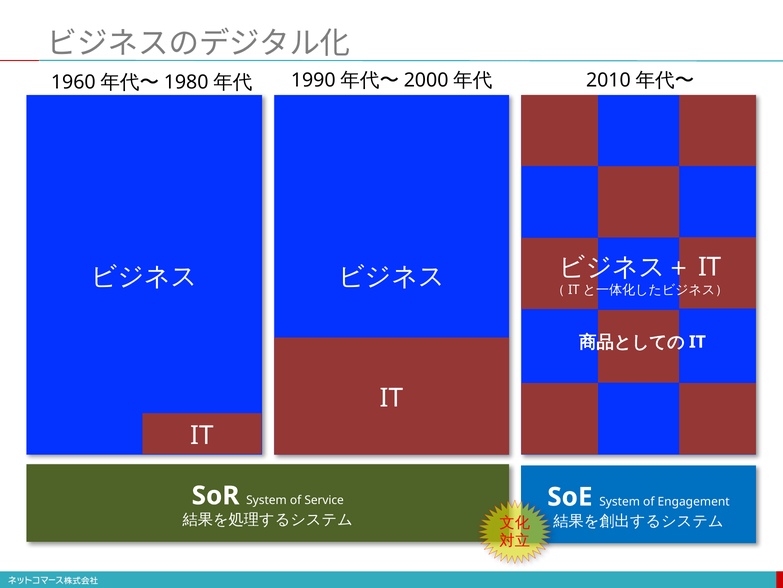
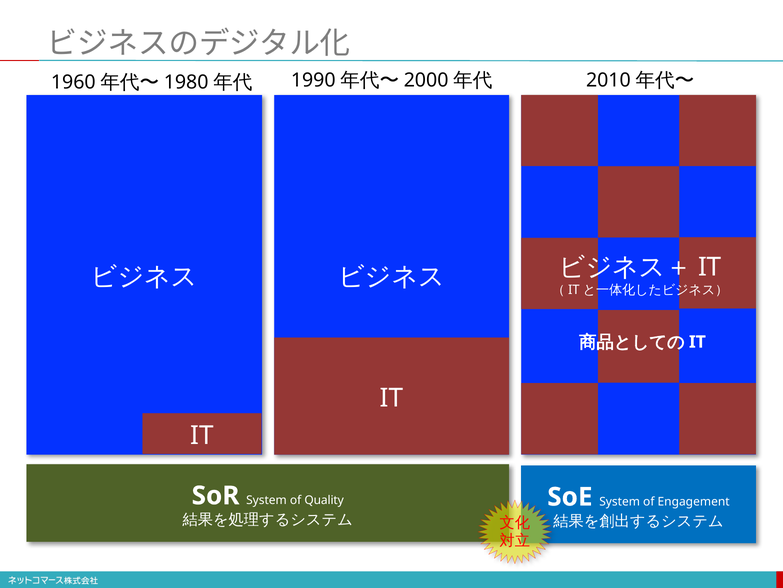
Service: Service -> Quality
